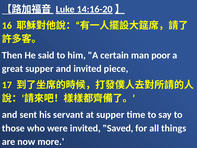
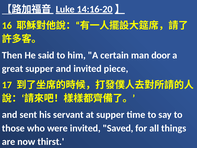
poor: poor -> door
more: more -> thirst
